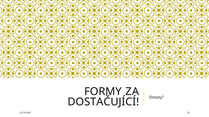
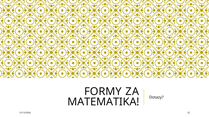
DOSTAČUJÍCÍ: DOSTAČUJÍCÍ -> MATEMATIKA
